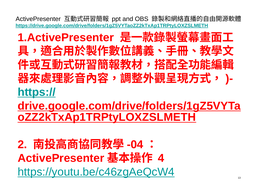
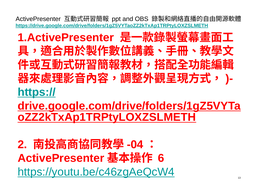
4: 4 -> 6
